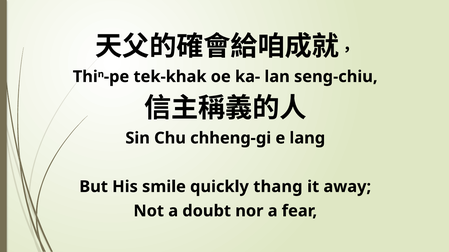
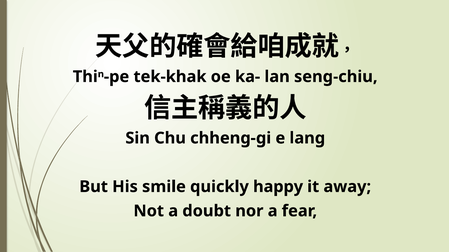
thang: thang -> happy
